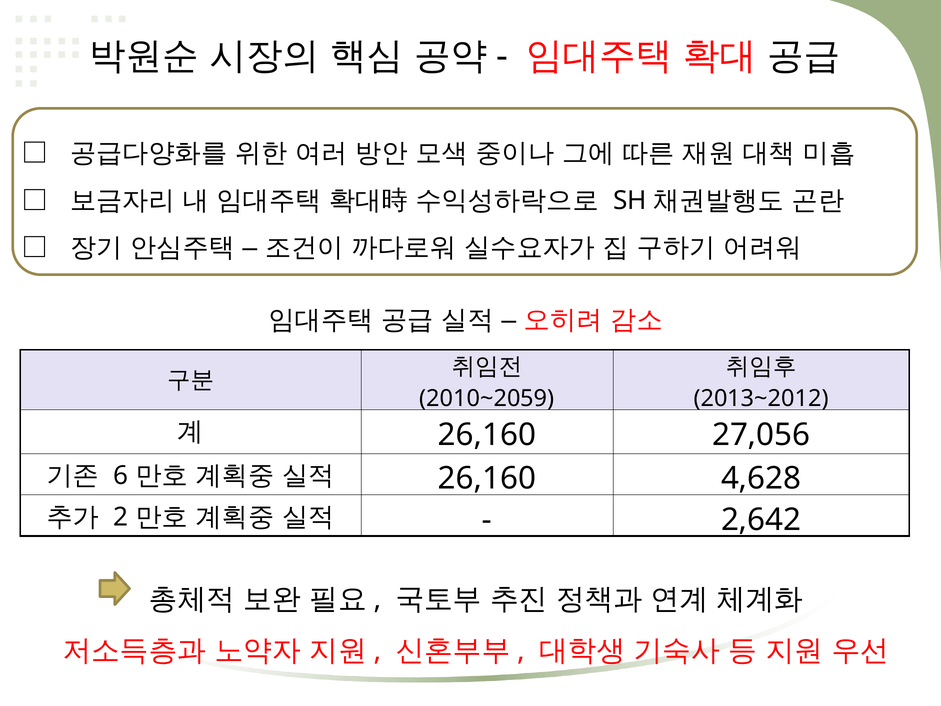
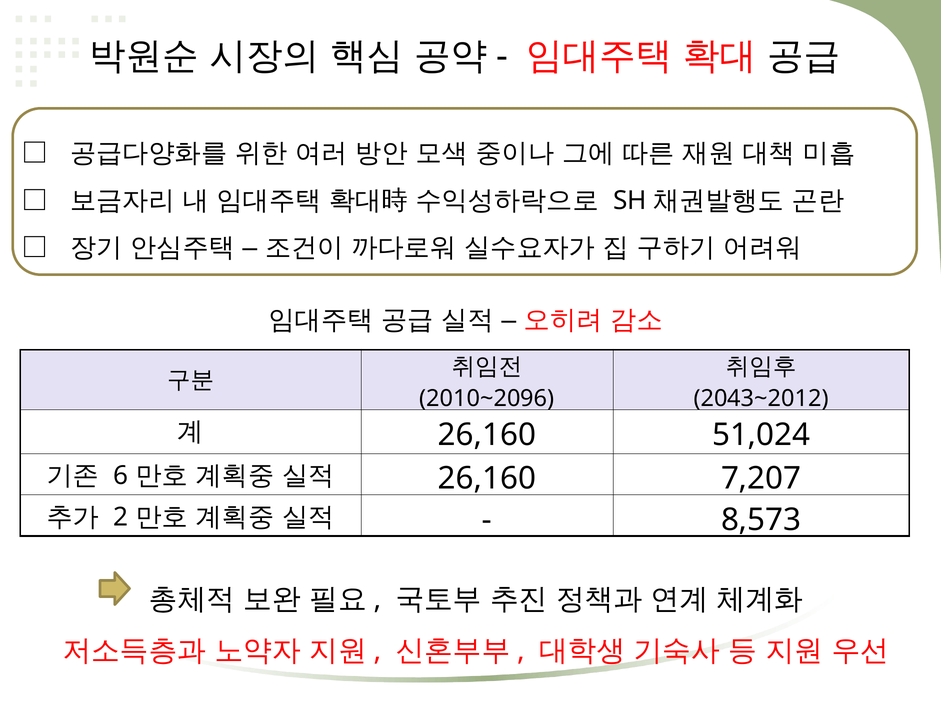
2010~2059: 2010~2059 -> 2010~2096
2013~2012: 2013~2012 -> 2043~2012
27,056: 27,056 -> 51,024
4,628: 4,628 -> 7,207
2,642: 2,642 -> 8,573
